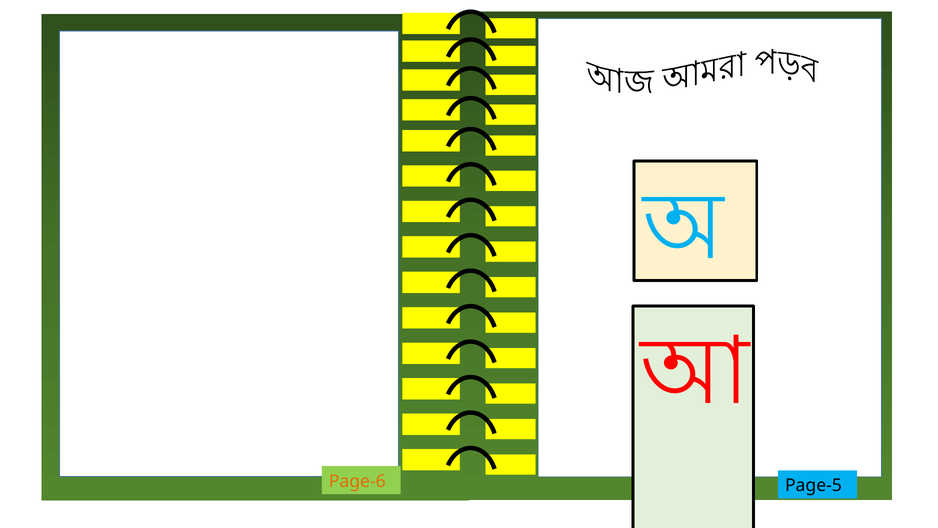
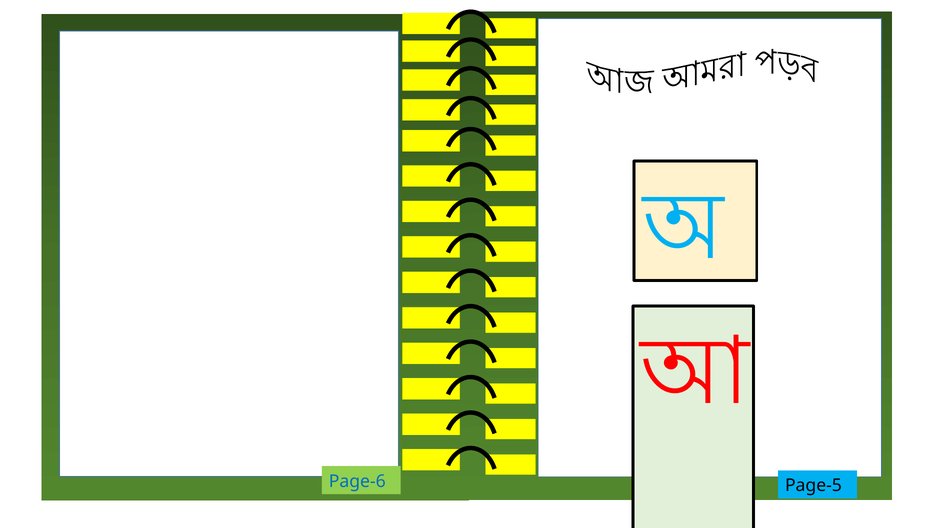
Page-6 colour: orange -> blue
